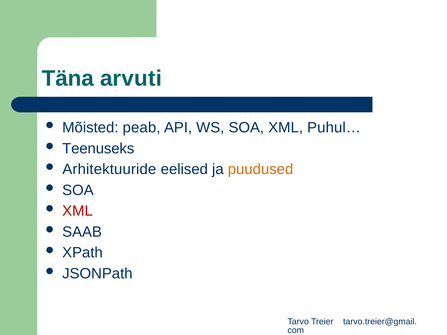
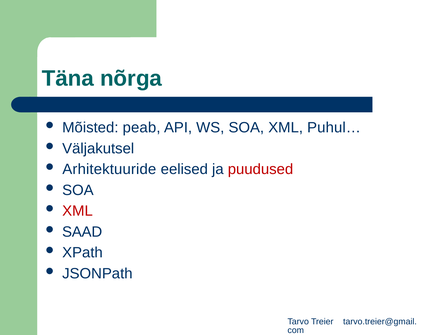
arvuti: arvuti -> nõrga
Teenuseks: Teenuseks -> Väljakutsel
puudused colour: orange -> red
SAAB: SAAB -> SAAD
